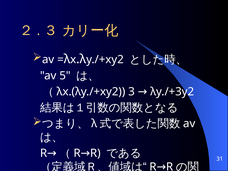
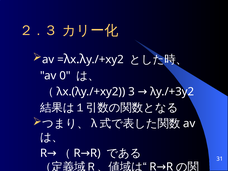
5: 5 -> 0
